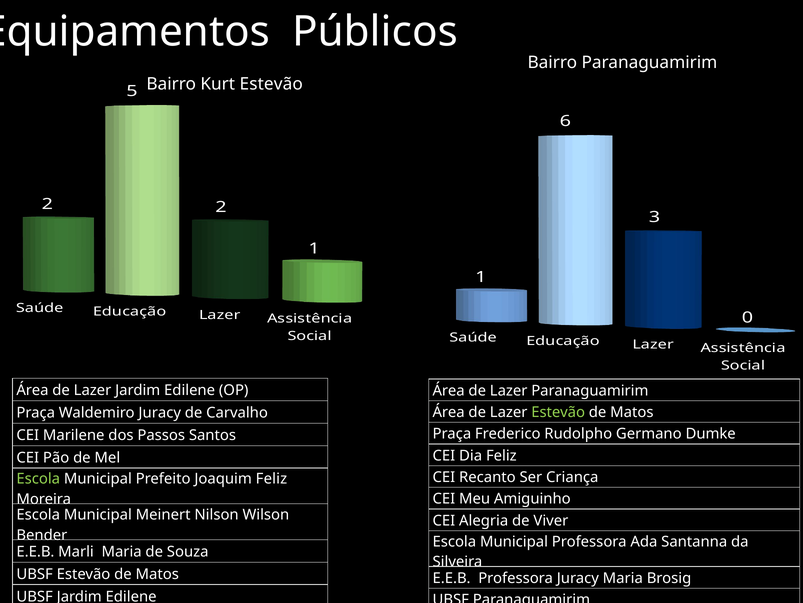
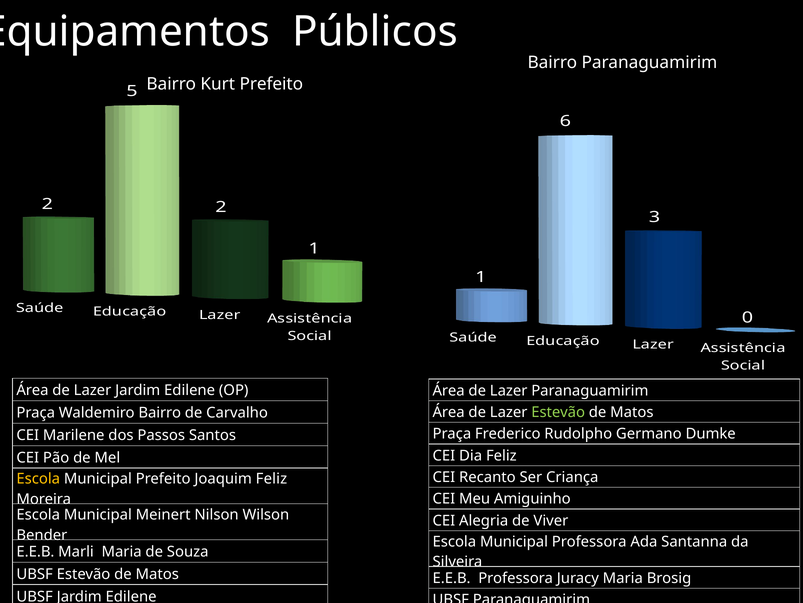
Kurt Estevão: Estevão -> Prefeito
Waldemiro Juracy: Juracy -> Bairro
Escola at (38, 478) colour: light green -> yellow
